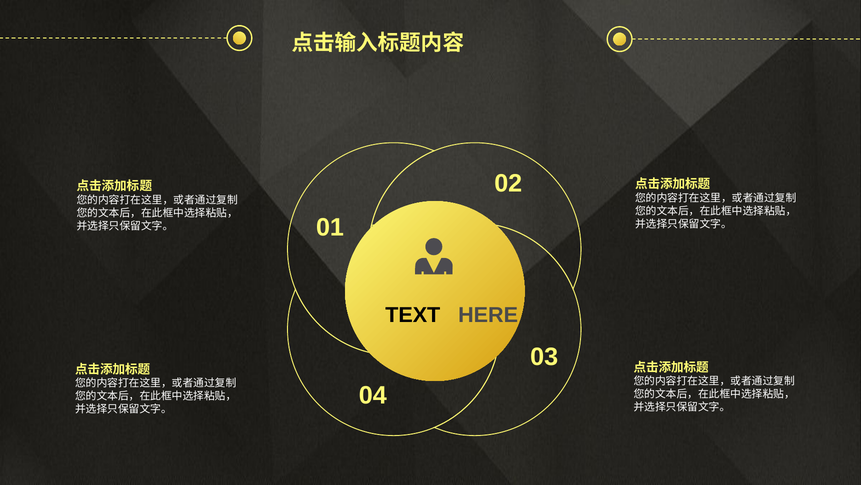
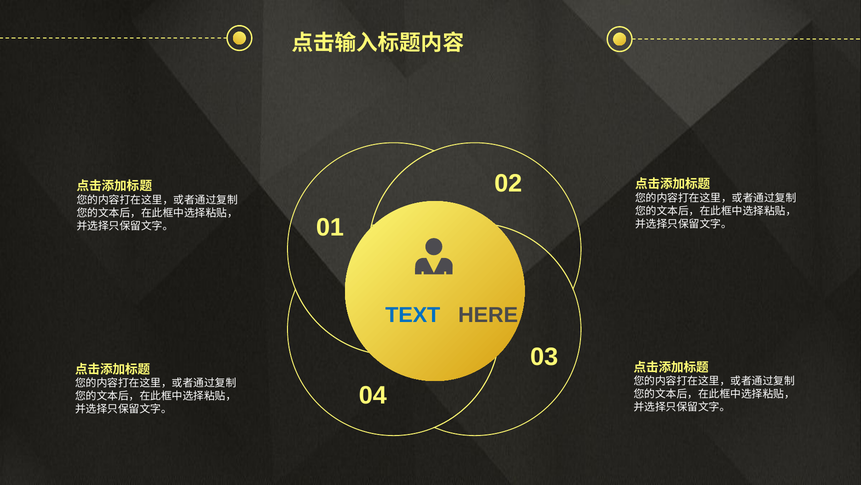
TEXT colour: black -> blue
